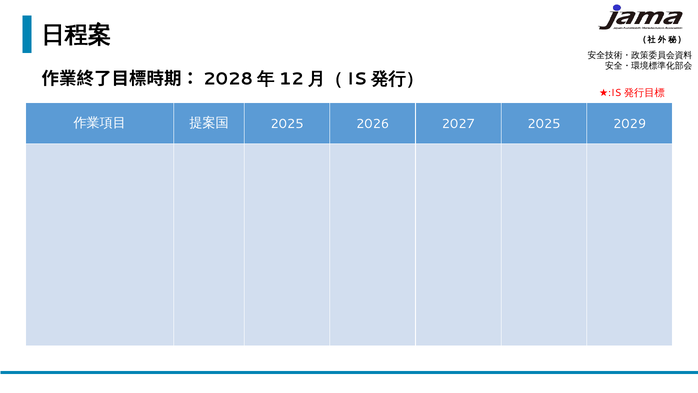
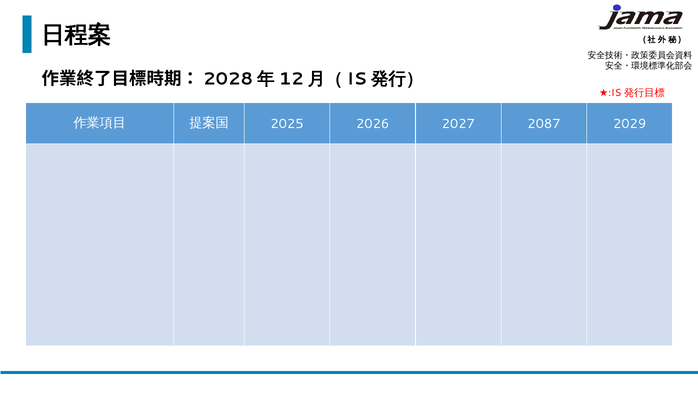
2027 2025: 2025 -> 2087
